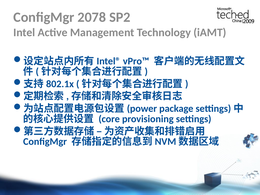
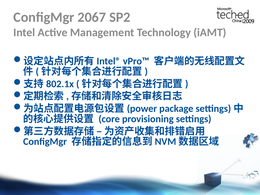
2078: 2078 -> 2067
